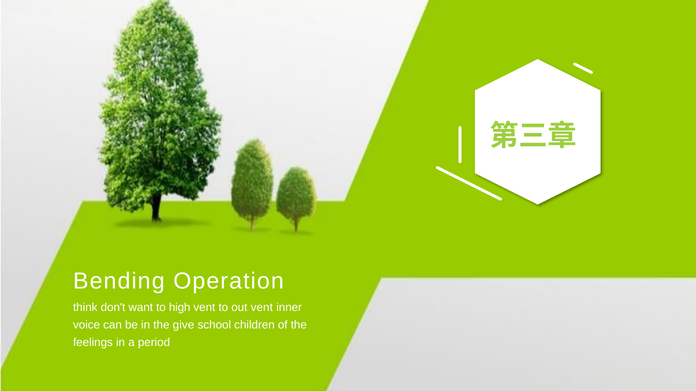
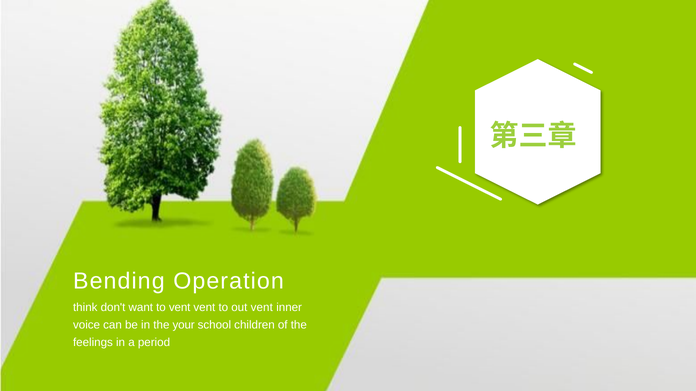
to high: high -> vent
give: give -> your
